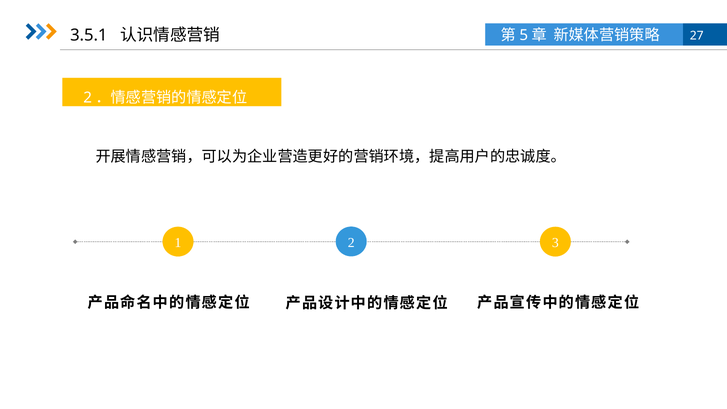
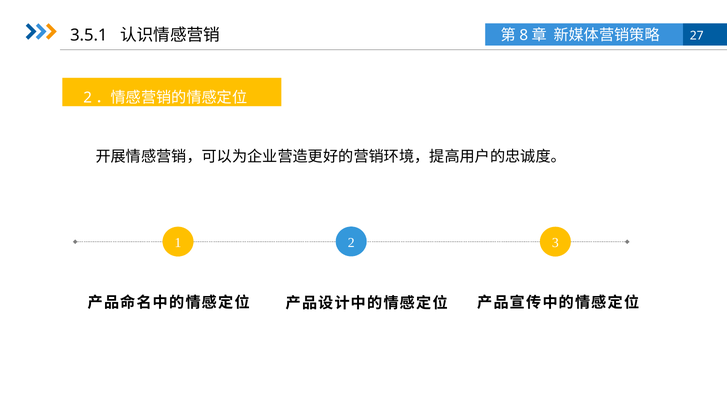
5: 5 -> 8
